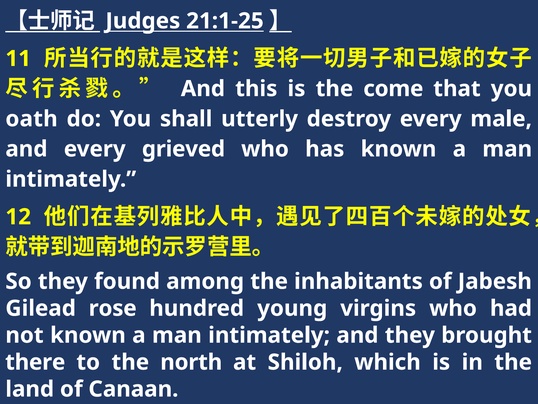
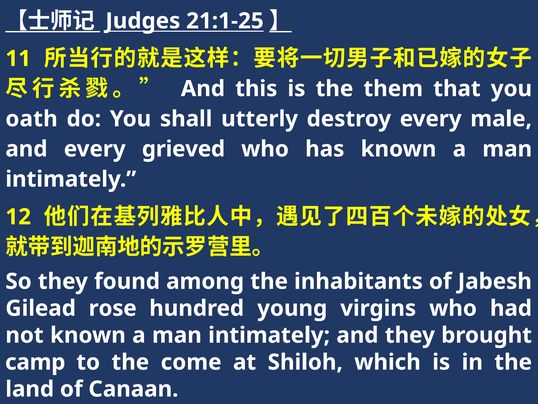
come: come -> them
there: there -> camp
north: north -> come
